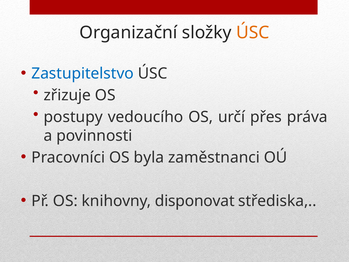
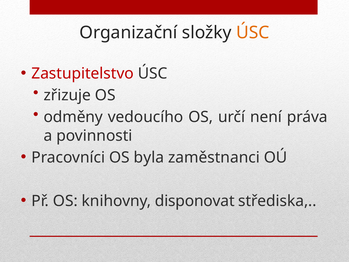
Zastupitelstvo colour: blue -> red
postupy: postupy -> odměny
přes: přes -> není
